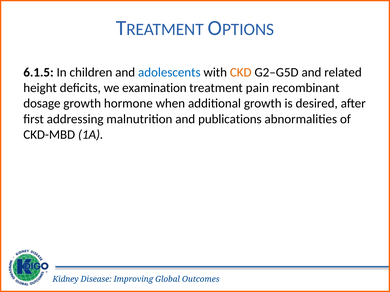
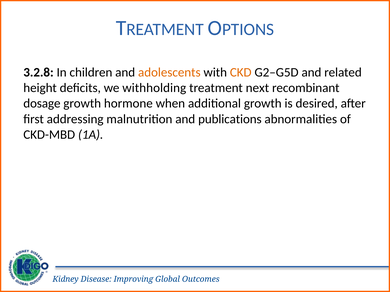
6.1.5: 6.1.5 -> 3.2.8
adolescents colour: blue -> orange
examination: examination -> withholding
pain: pain -> next
